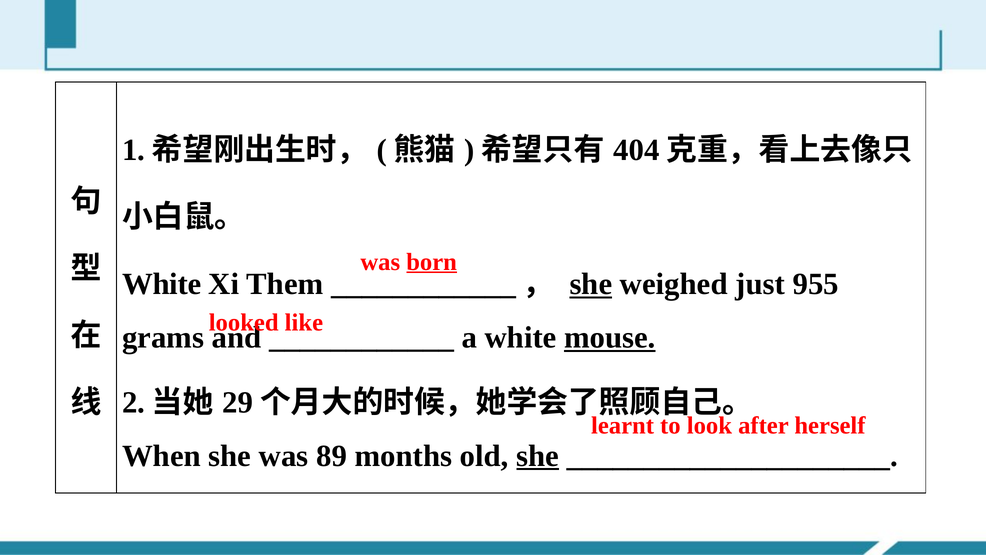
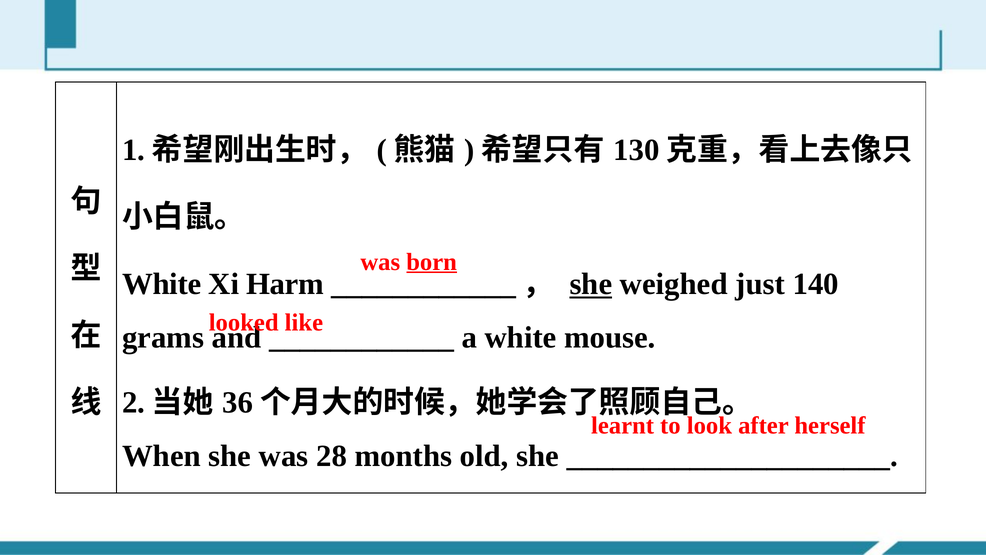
404: 404 -> 130
Them: Them -> Harm
955: 955 -> 140
mouse underline: present -> none
29: 29 -> 36
89: 89 -> 28
she at (538, 456) underline: present -> none
